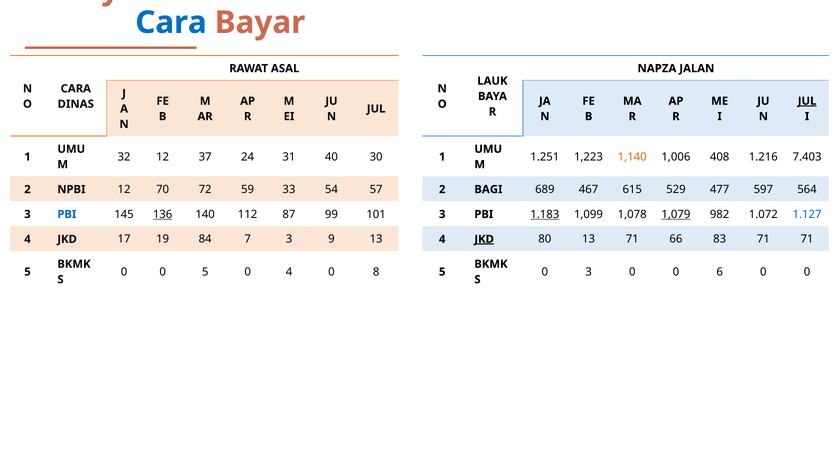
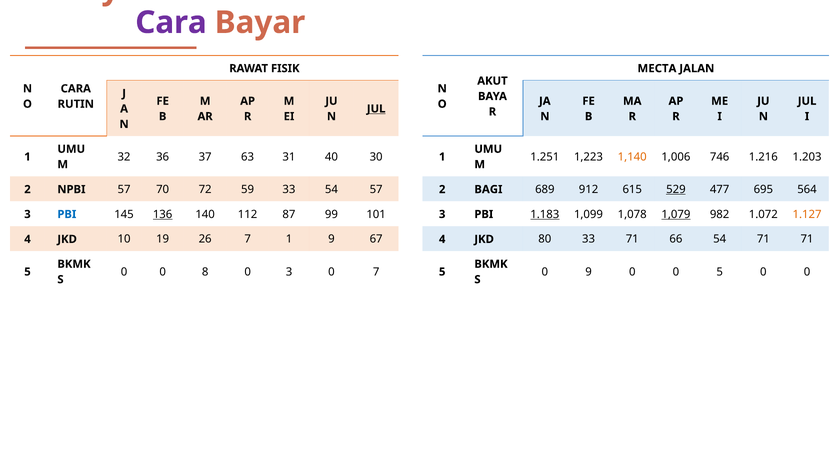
Cara at (171, 23) colour: blue -> purple
ASAL: ASAL -> FISIK
NAPZA: NAPZA -> MECTA
LAUK: LAUK -> AKUT
JUL at (807, 101) underline: present -> none
DINAS: DINAS -> RUTIN
JUL at (376, 109) underline: none -> present
32 12: 12 -> 36
24: 24 -> 63
408: 408 -> 746
7.403: 7.403 -> 1.203
NPBI 12: 12 -> 57
467: 467 -> 912
529 underline: none -> present
597: 597 -> 695
1.127 colour: blue -> orange
17: 17 -> 10
84: 84 -> 26
7 3: 3 -> 1
9 13: 13 -> 67
JKD at (484, 239) underline: present -> none
80 13: 13 -> 33
66 83: 83 -> 54
0 5: 5 -> 8
0 4: 4 -> 3
0 8: 8 -> 7
0 3: 3 -> 9
0 6: 6 -> 5
